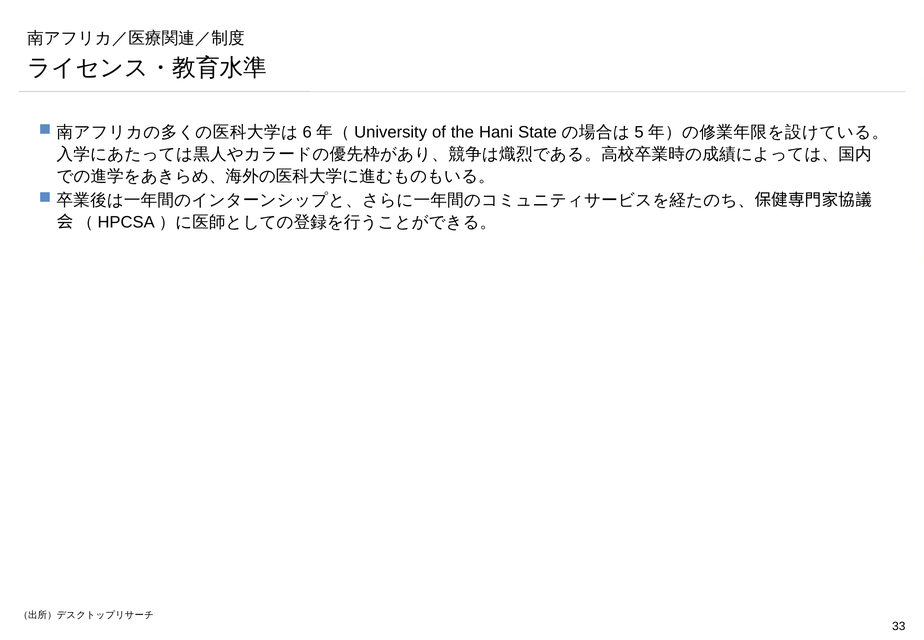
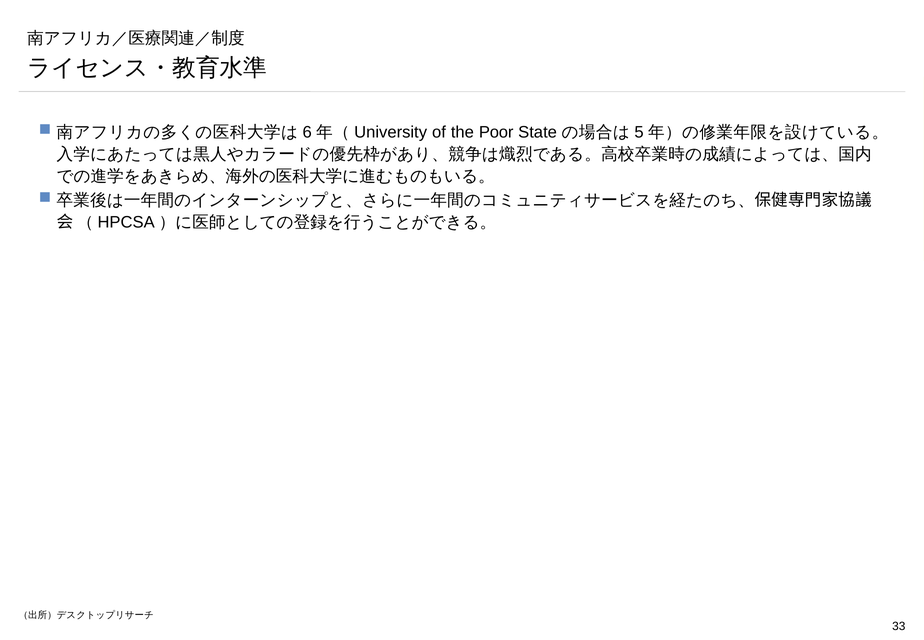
Hani: Hani -> Poor
